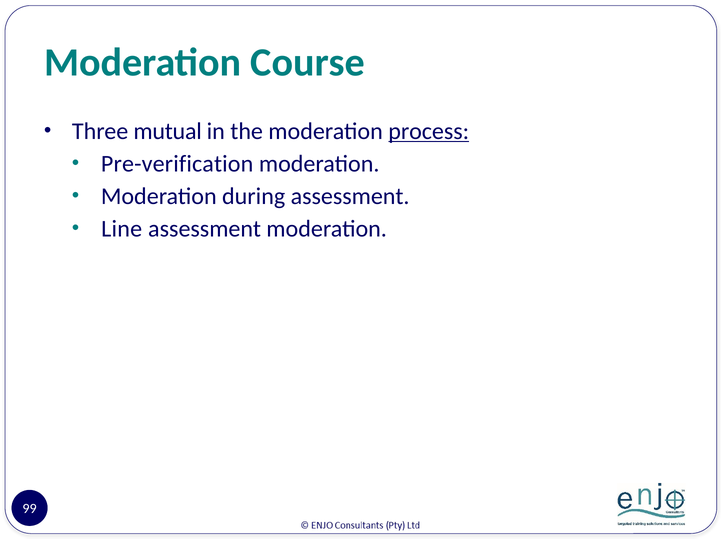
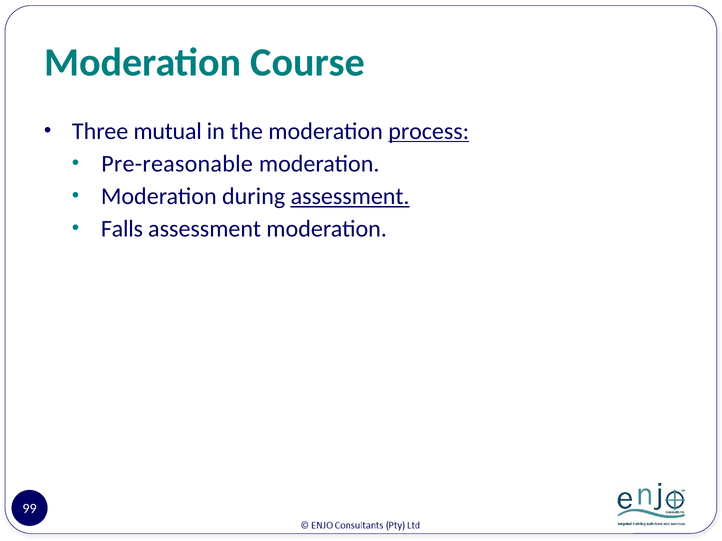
Pre-verification: Pre-verification -> Pre-reasonable
assessment at (350, 196) underline: none -> present
Line: Line -> Falls
